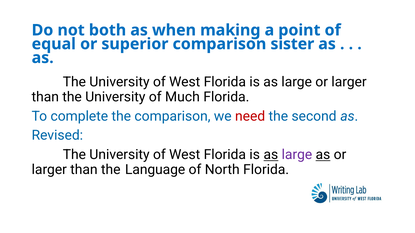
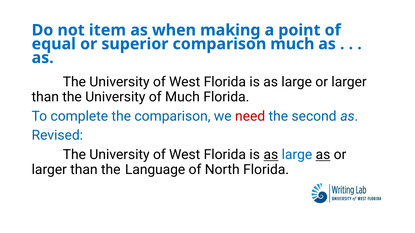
both: both -> item
comparison sister: sister -> much
large at (297, 155) colour: purple -> blue
